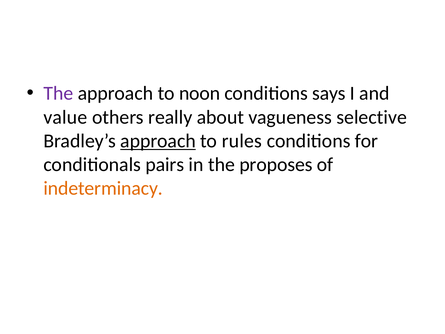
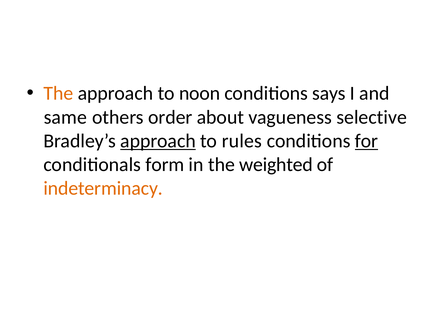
The at (58, 93) colour: purple -> orange
value: value -> same
really: really -> order
for underline: none -> present
pairs: pairs -> form
proposes: proposes -> weighted
